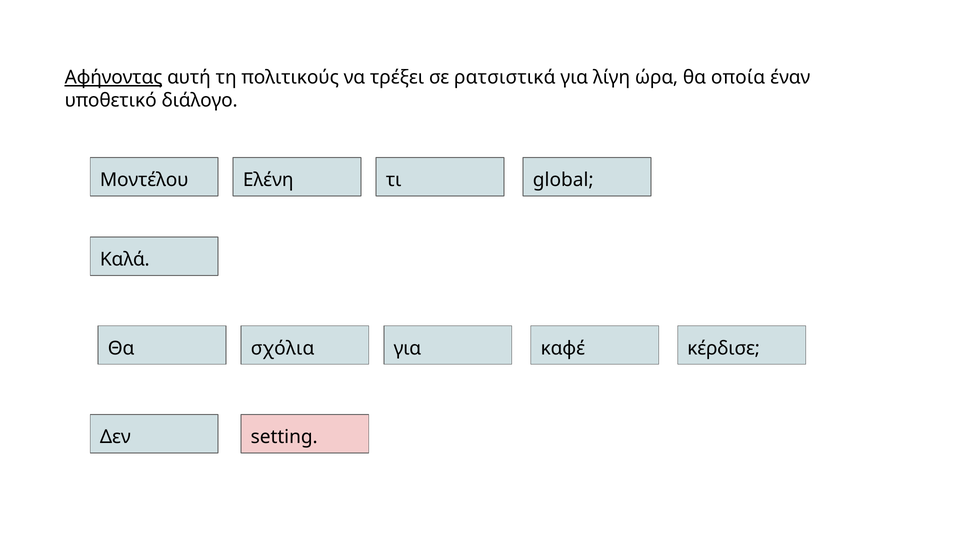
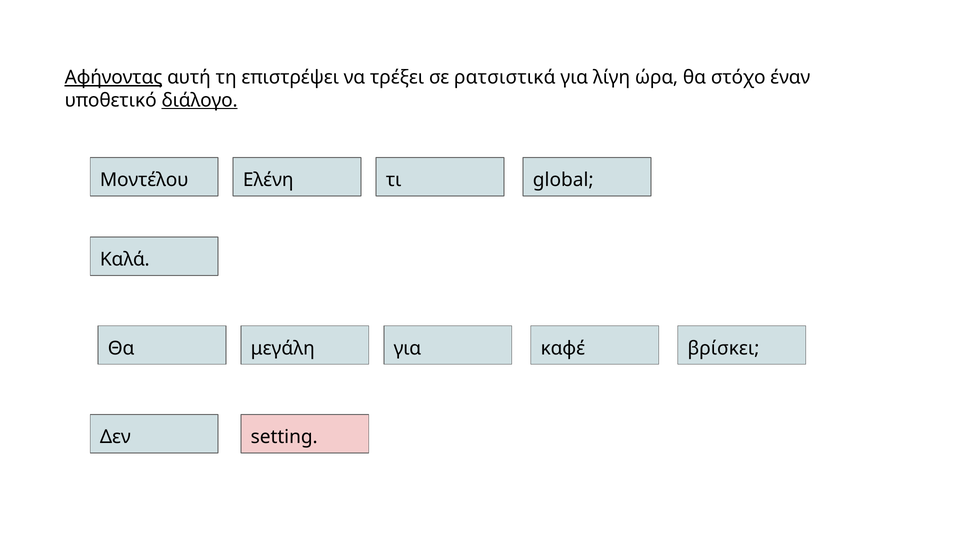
πολιτικούς: πολιτικούς -> επιστρέψει
οποία: οποία -> στόχο
διάλογο underline: none -> present
σχόλια: σχόλια -> μεγάλη
κέρδισε: κέρδισε -> βρίσκει
